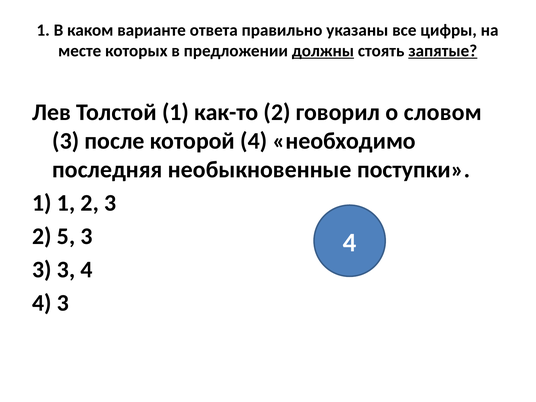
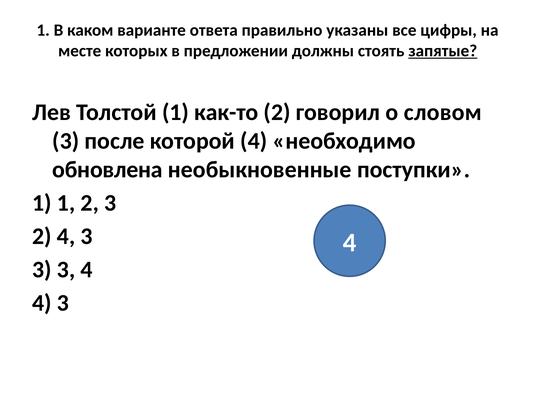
должны underline: present -> none
последняя: последняя -> обновлена
2 5: 5 -> 4
